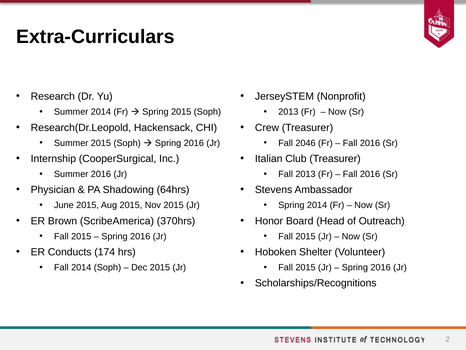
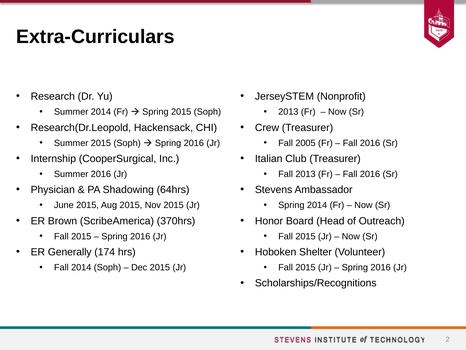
2046: 2046 -> 2005
Conducts: Conducts -> Generally
